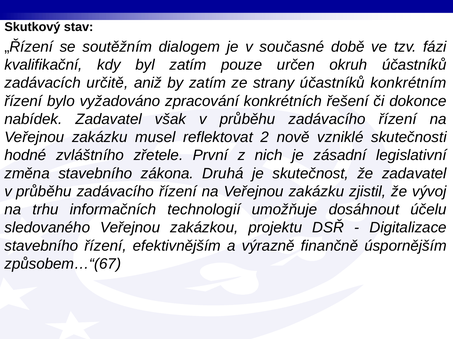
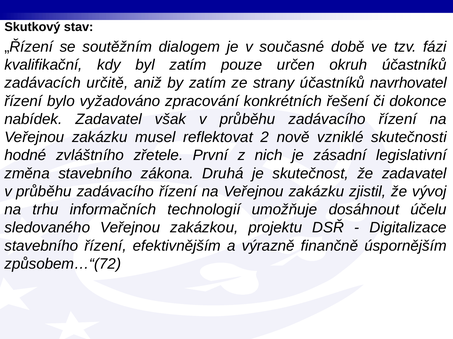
konkrétním: konkrétním -> navrhovatel
způsobem…“(67: způsobem…“(67 -> způsobem…“(72
